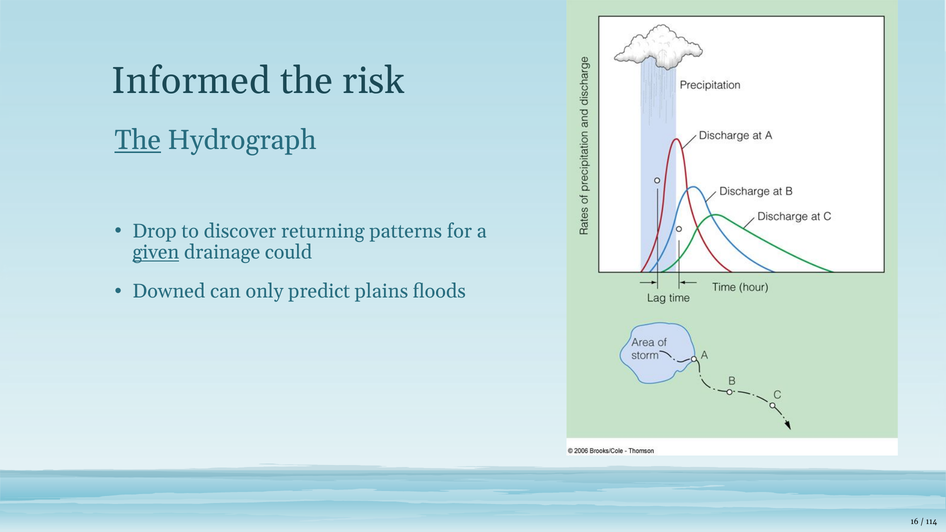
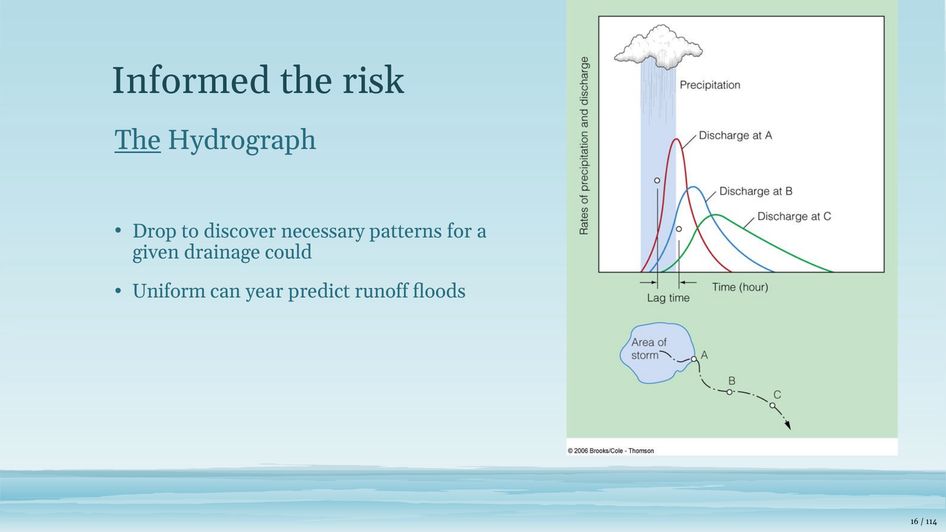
returning: returning -> necessary
given underline: present -> none
Downed: Downed -> Uniform
only: only -> year
plains: plains -> runoff
